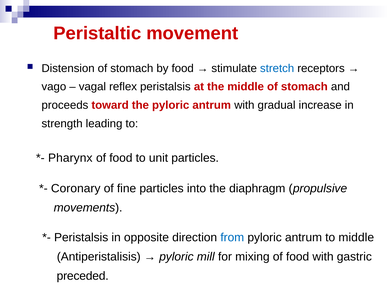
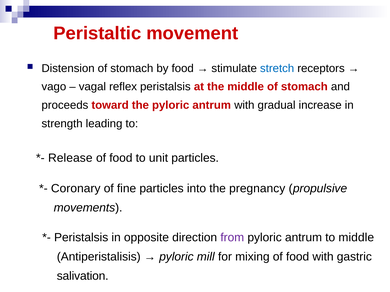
Pharynx: Pharynx -> Release
diaphragm: diaphragm -> pregnancy
from colour: blue -> purple
preceded: preceded -> salivation
